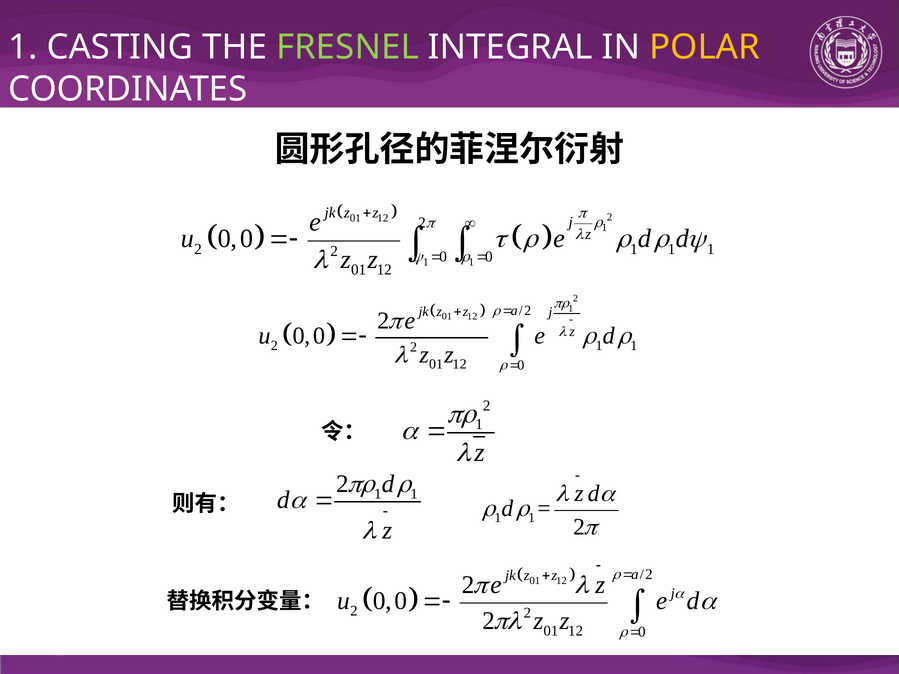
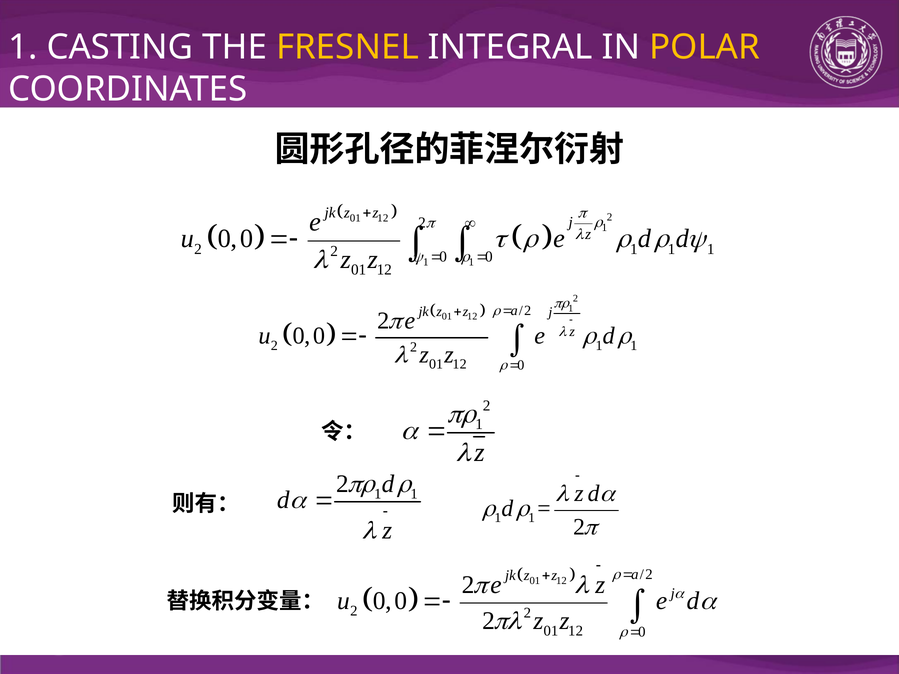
FRESNEL colour: light green -> yellow
